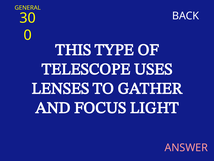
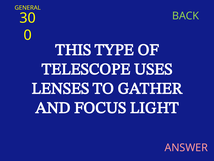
BACK colour: white -> light green
